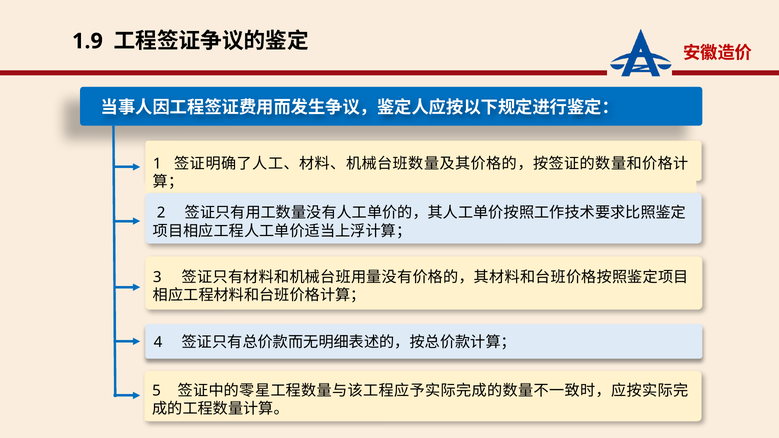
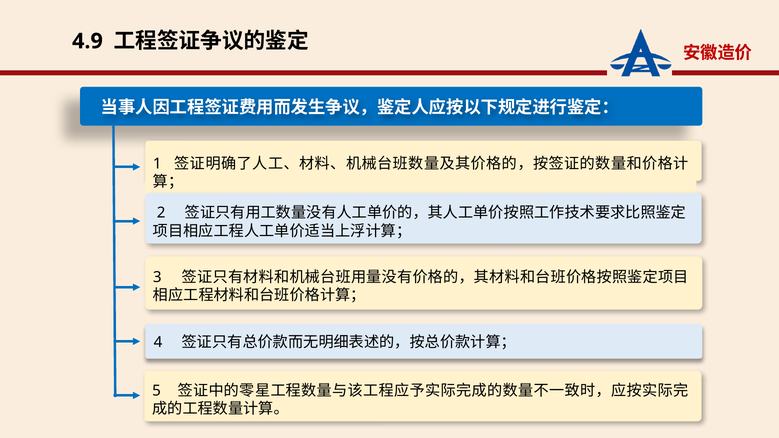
1.9: 1.9 -> 4.9
